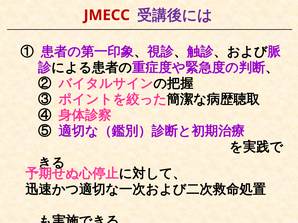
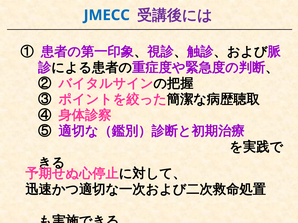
JMECC colour: red -> blue
